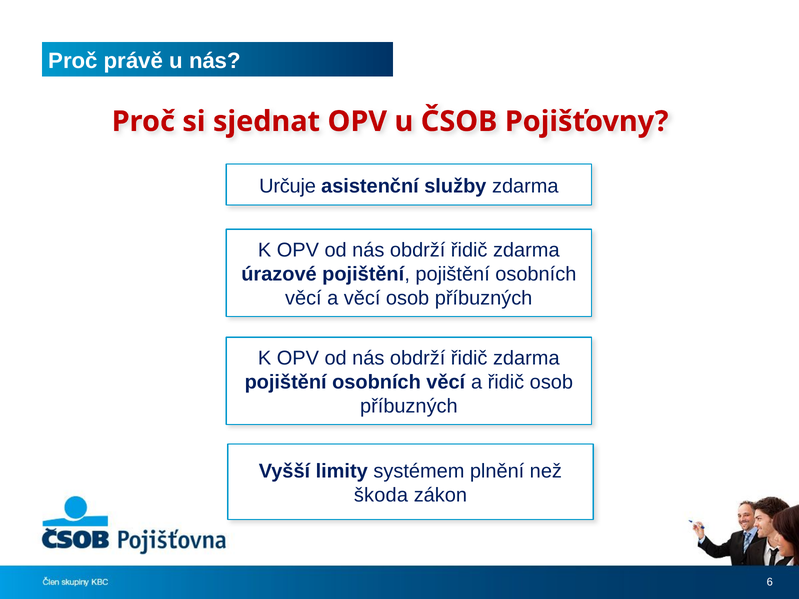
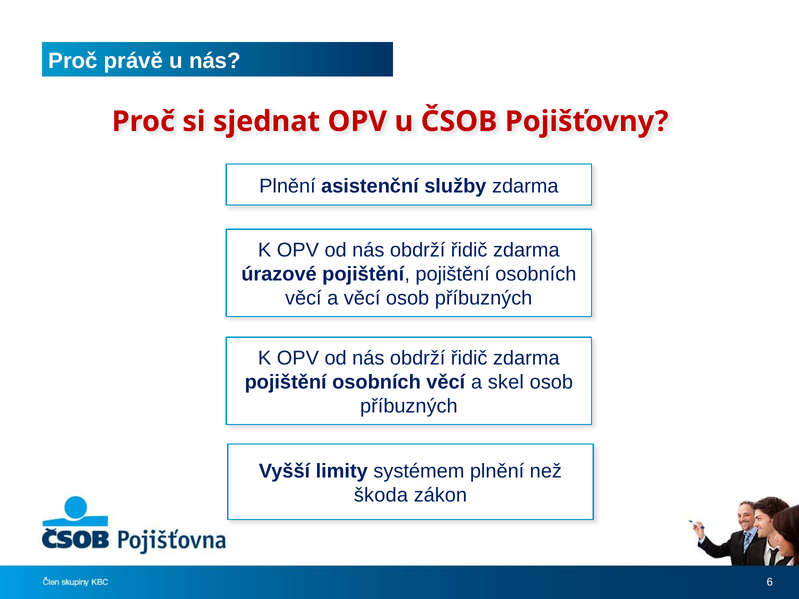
Určuje at (288, 186): Určuje -> Plnění
a řidič: řidič -> skel
